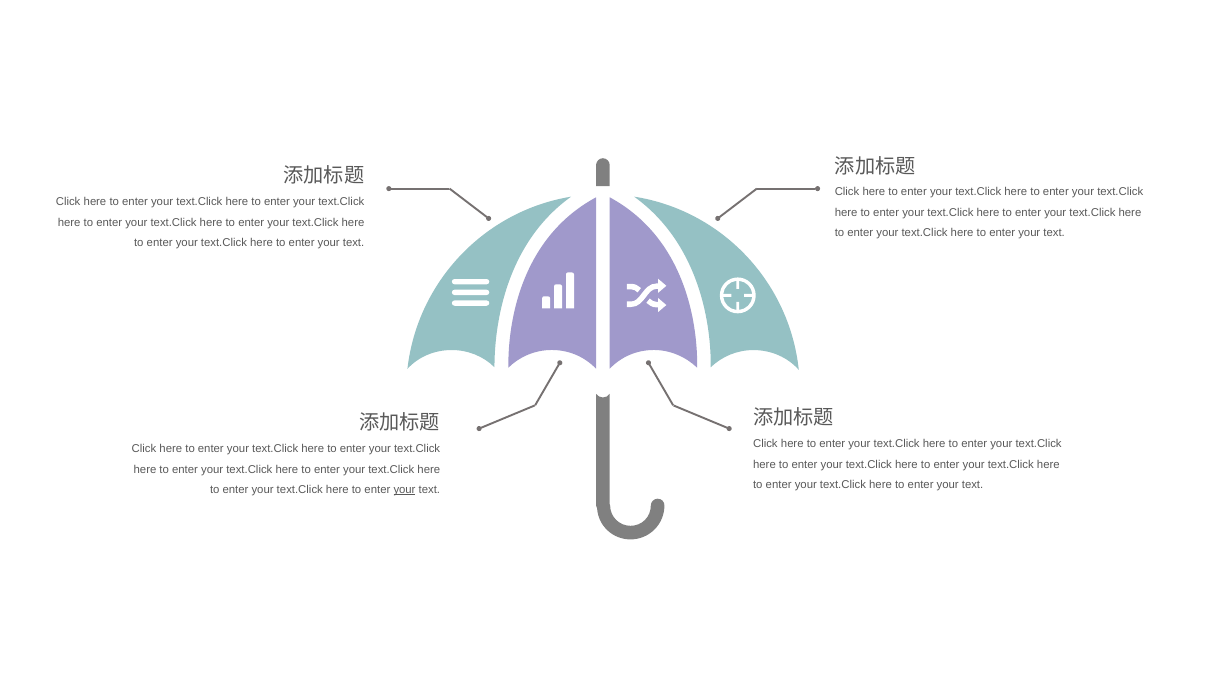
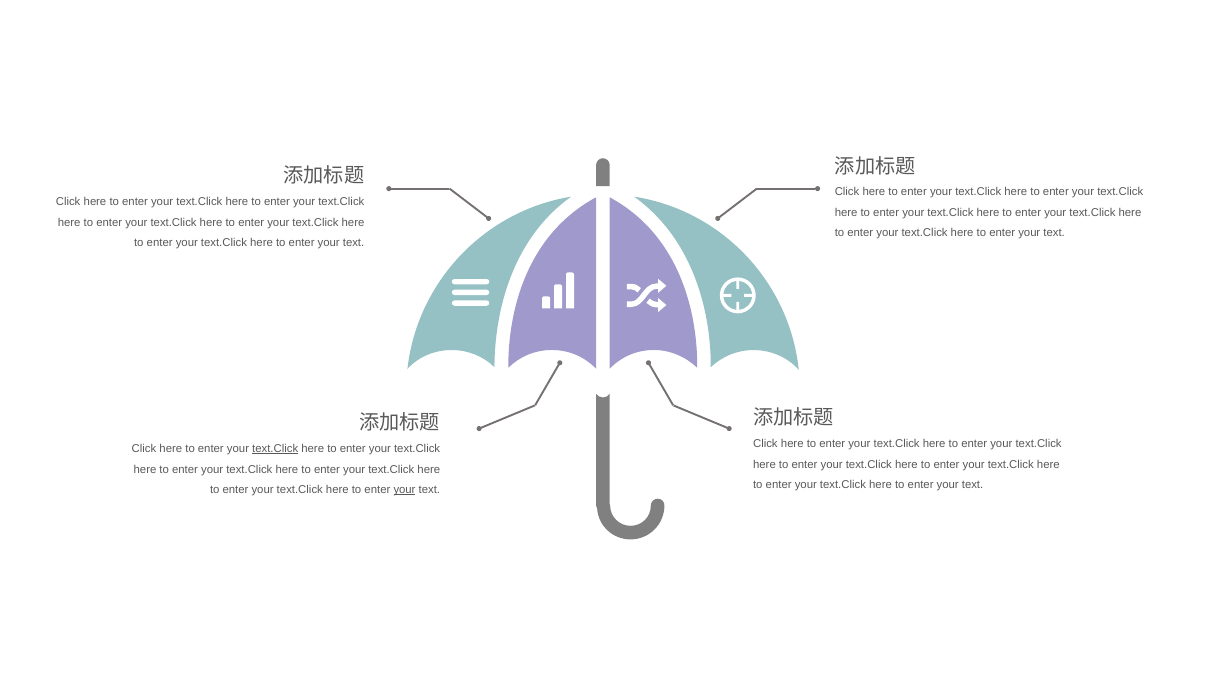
text.Click at (275, 449) underline: none -> present
